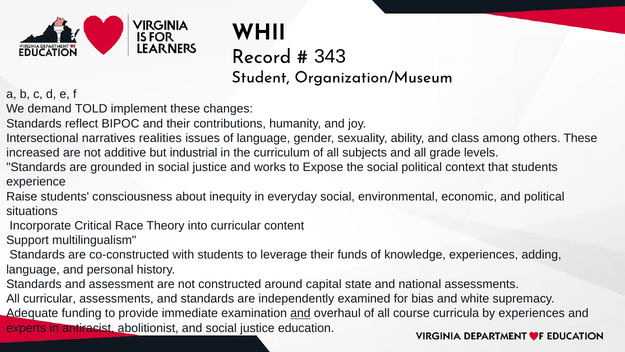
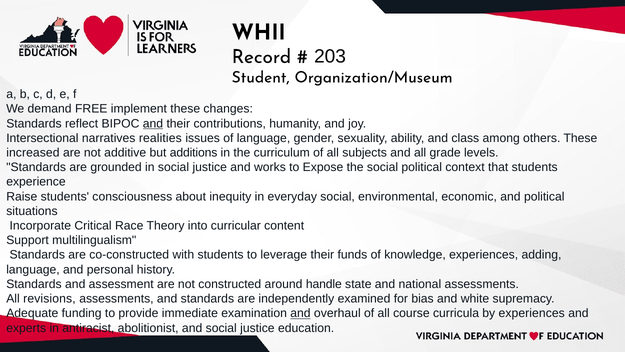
343: 343 -> 203
TOLD: TOLD -> FREE
and at (153, 123) underline: none -> present
industrial: industrial -> additions
capital: capital -> handle
All curricular: curricular -> revisions
